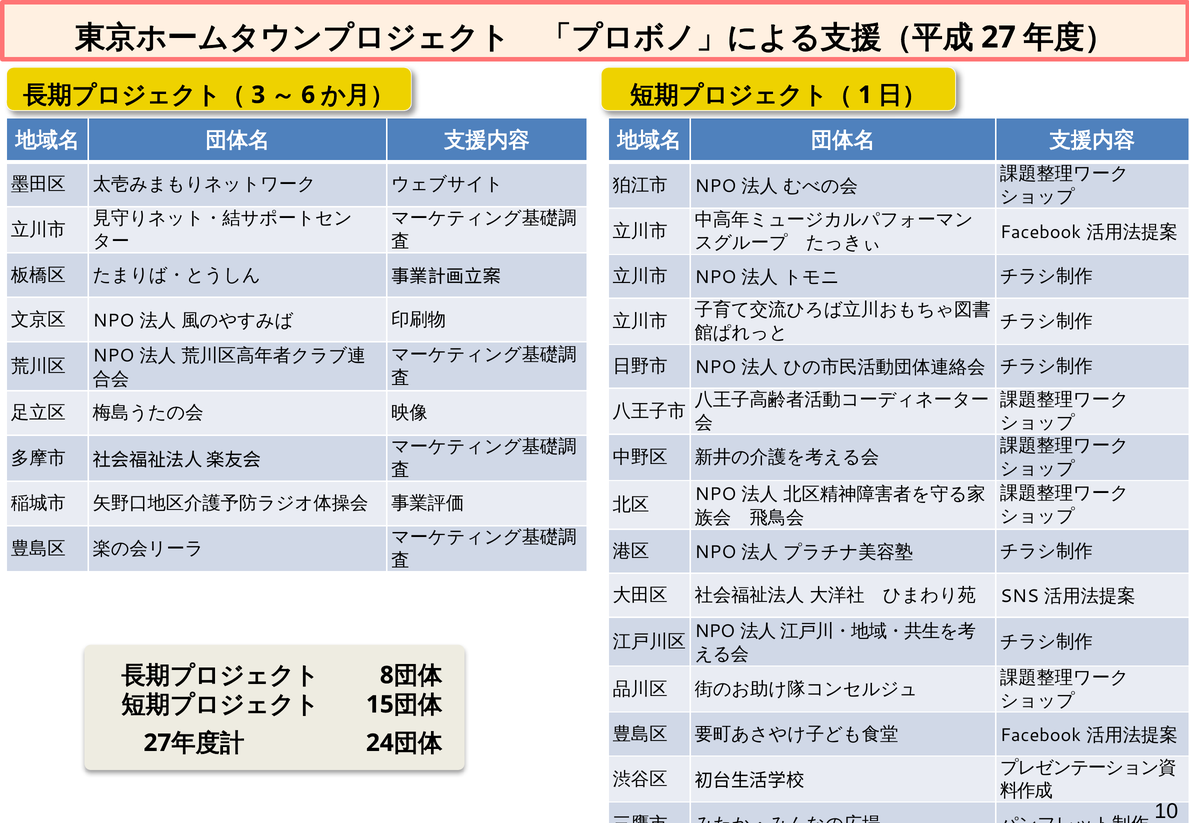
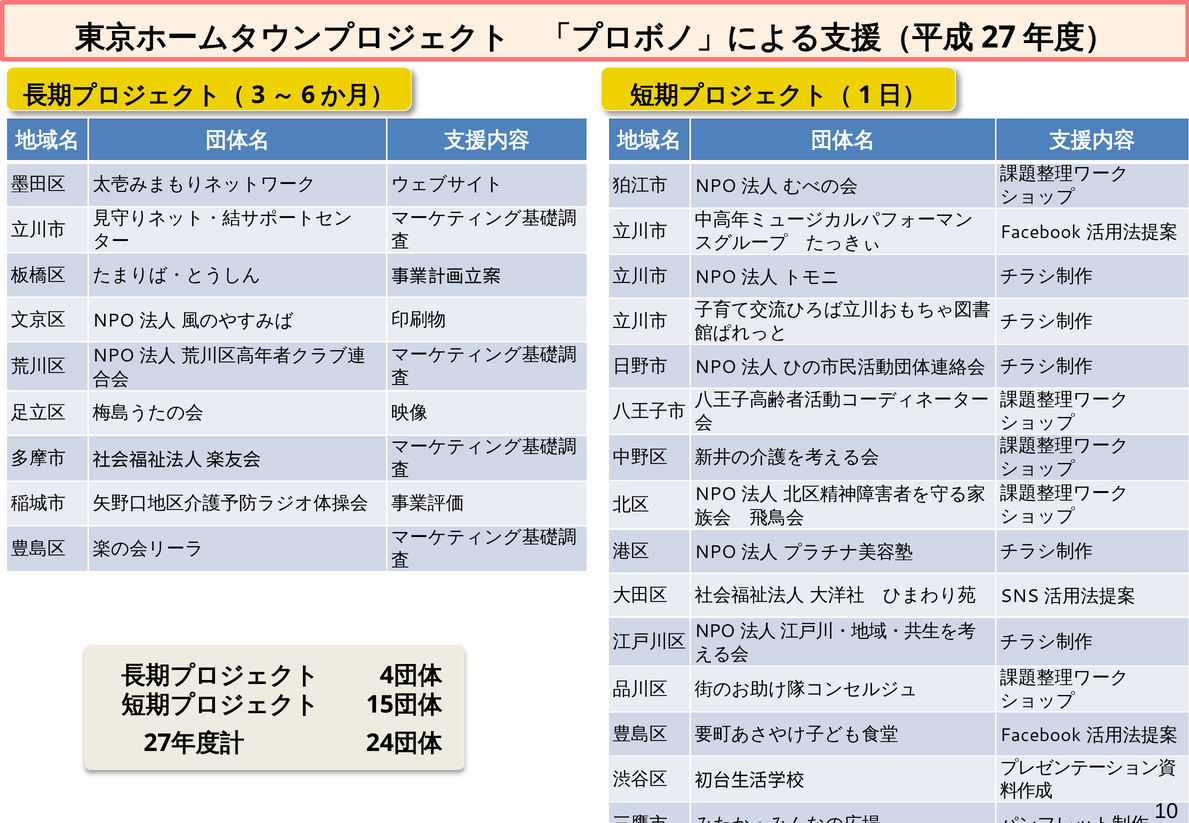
8: 8 -> 4
